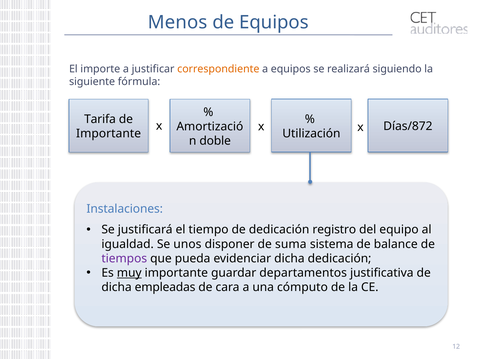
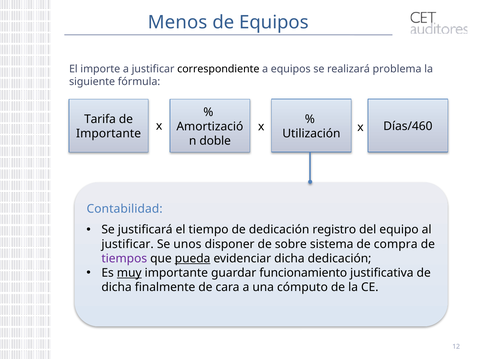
correspondiente colour: orange -> black
siguiendo: siguiendo -> problema
Días/872: Días/872 -> Días/460
Instalaciones: Instalaciones -> Contabilidad
igualdad at (128, 244): igualdad -> justificar
suma: suma -> sobre
balance: balance -> compra
pueda underline: none -> present
departamentos: departamentos -> funcionamiento
empleadas: empleadas -> finalmente
